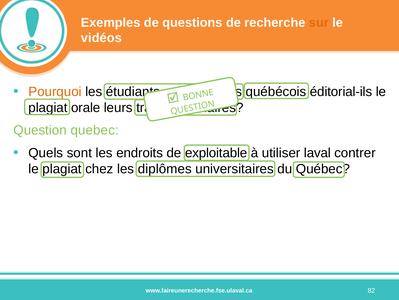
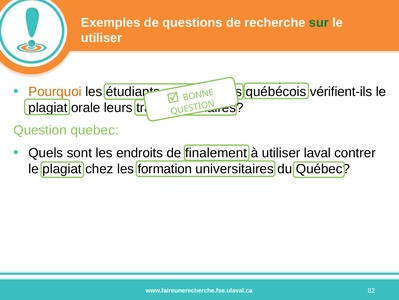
sur colour: orange -> green
vidéos at (101, 38): vidéos -> utiliser
éditorial-ils: éditorial-ils -> vérifient-ils
exploitable: exploitable -> finalement
diplômes: diplômes -> formation
